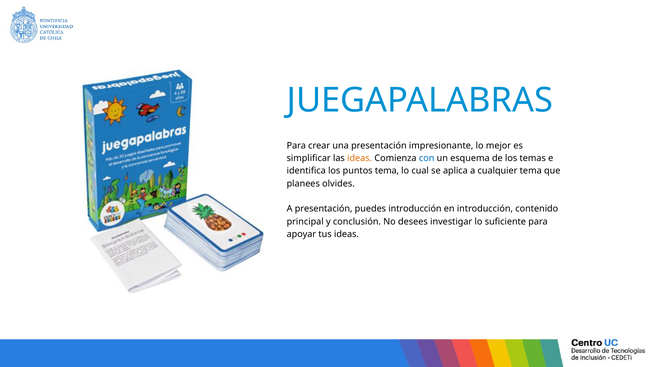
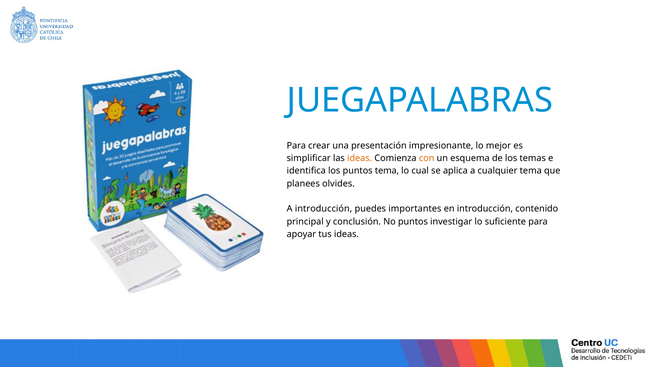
con colour: blue -> orange
A presentación: presentación -> introducción
puedes introducción: introducción -> importantes
No desees: desees -> puntos
